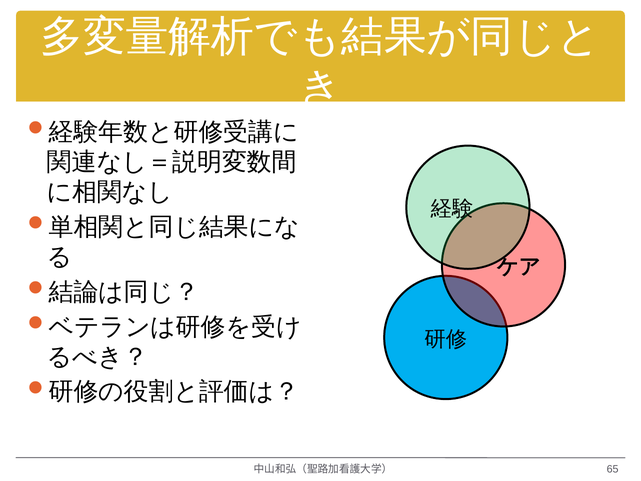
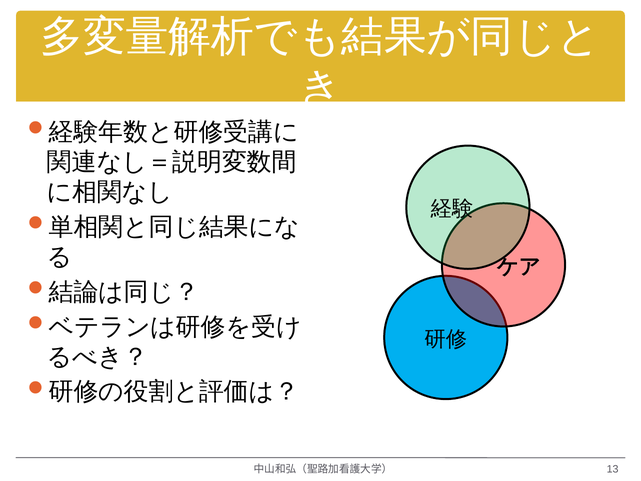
65: 65 -> 13
